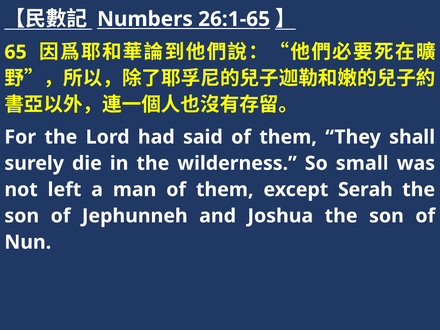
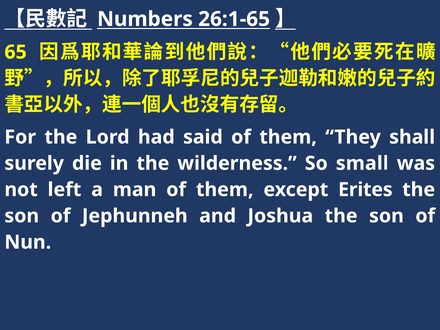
Serah: Serah -> Erites
